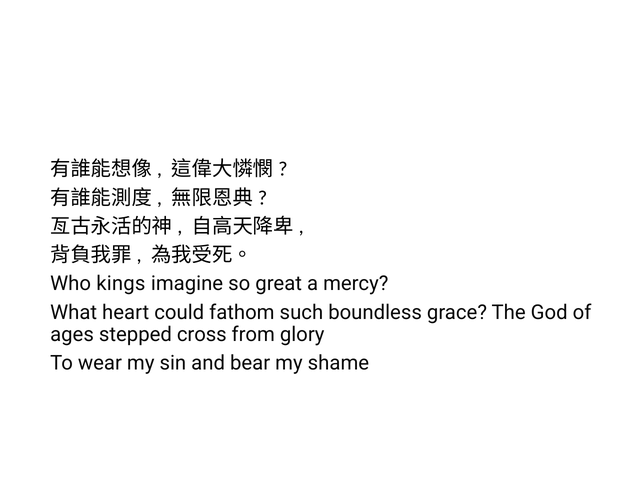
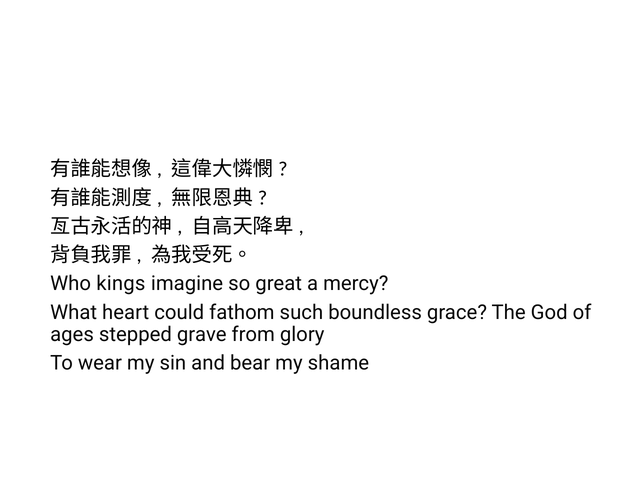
cross: cross -> grave
